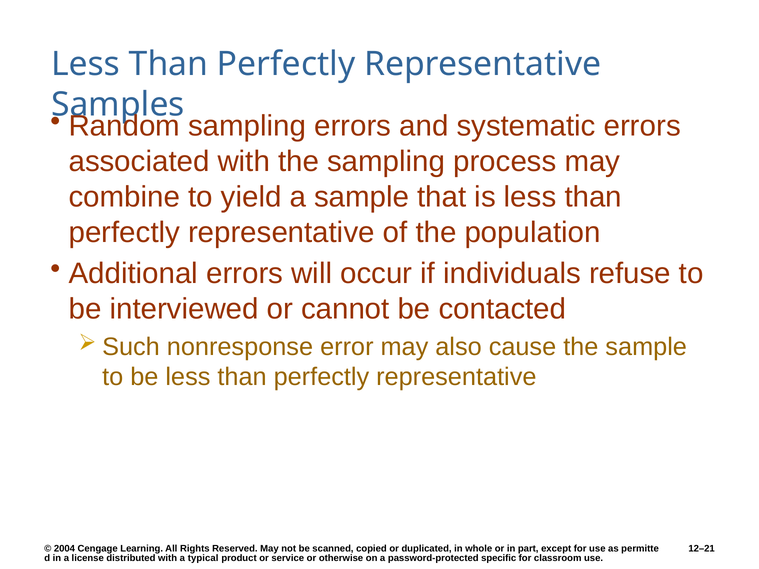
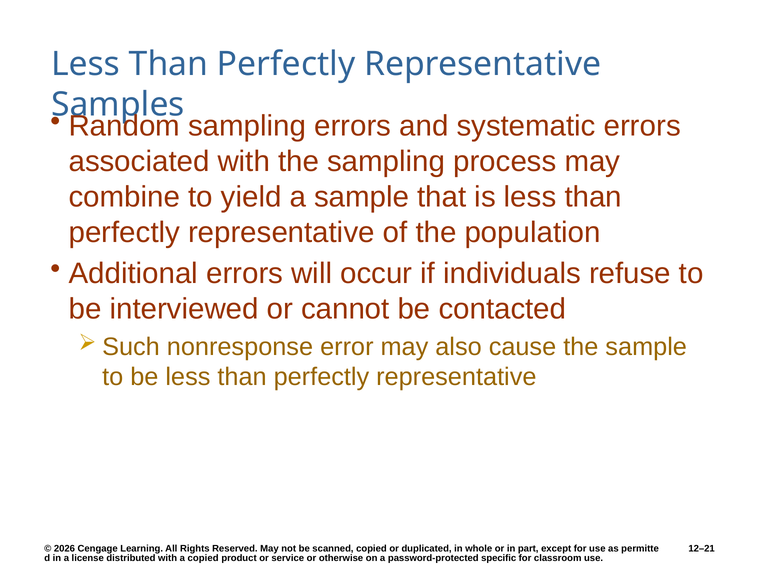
2004: 2004 -> 2026
a typical: typical -> copied
